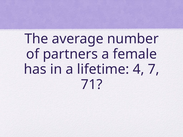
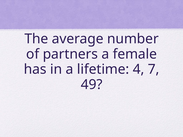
71: 71 -> 49
